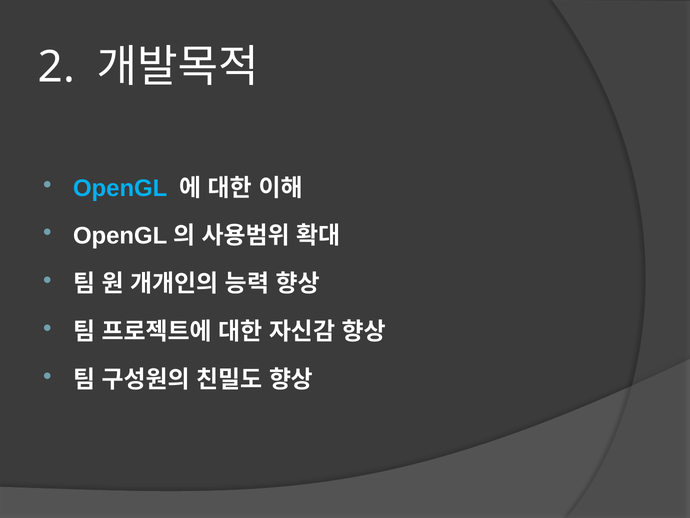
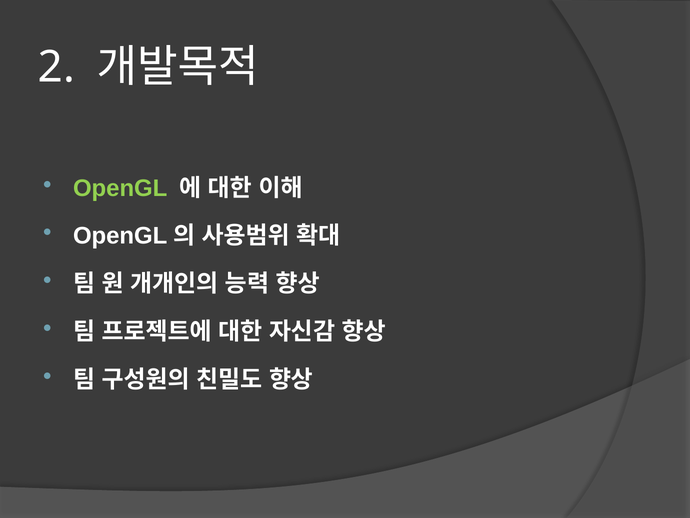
OpenGL colour: light blue -> light green
